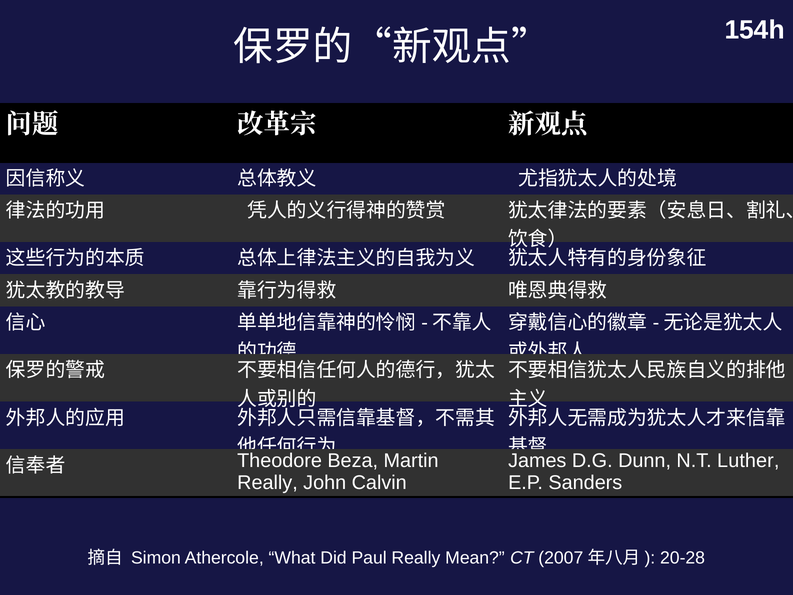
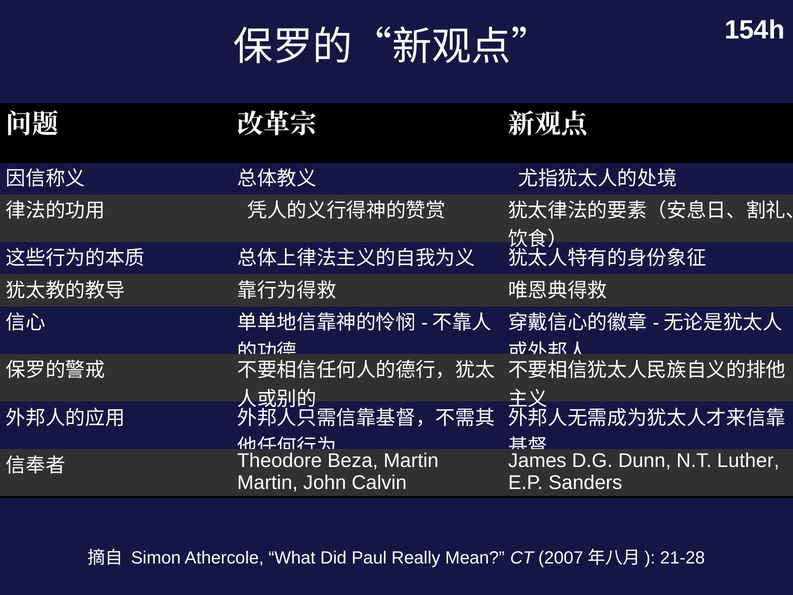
Really at (267, 483): Really -> Martin
20-28: 20-28 -> 21-28
